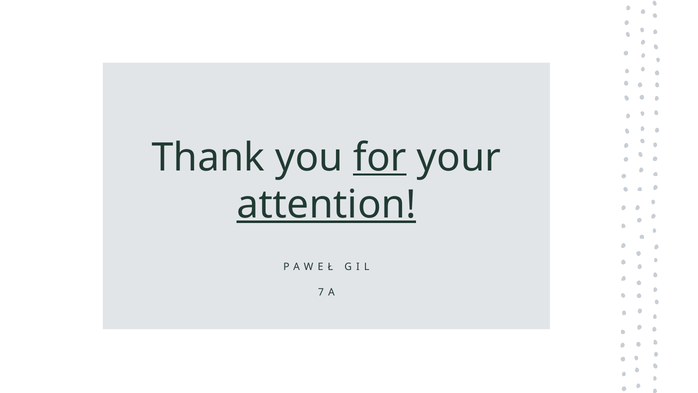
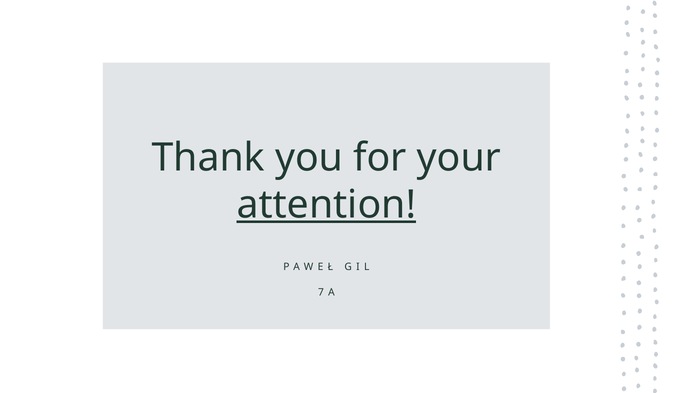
for underline: present -> none
